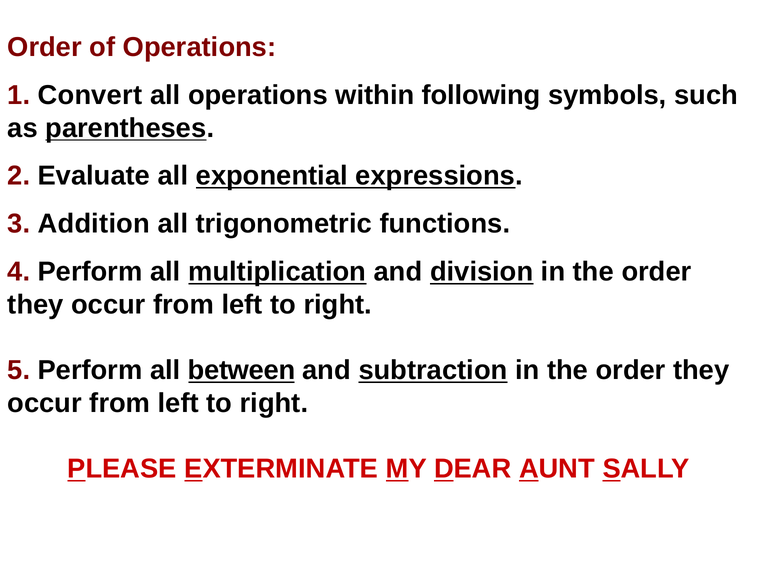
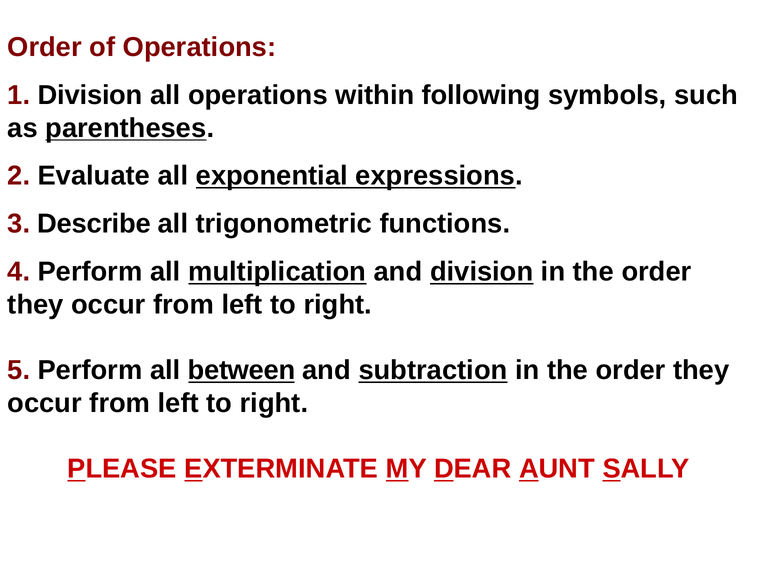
1 Convert: Convert -> Division
Addition: Addition -> Describe
